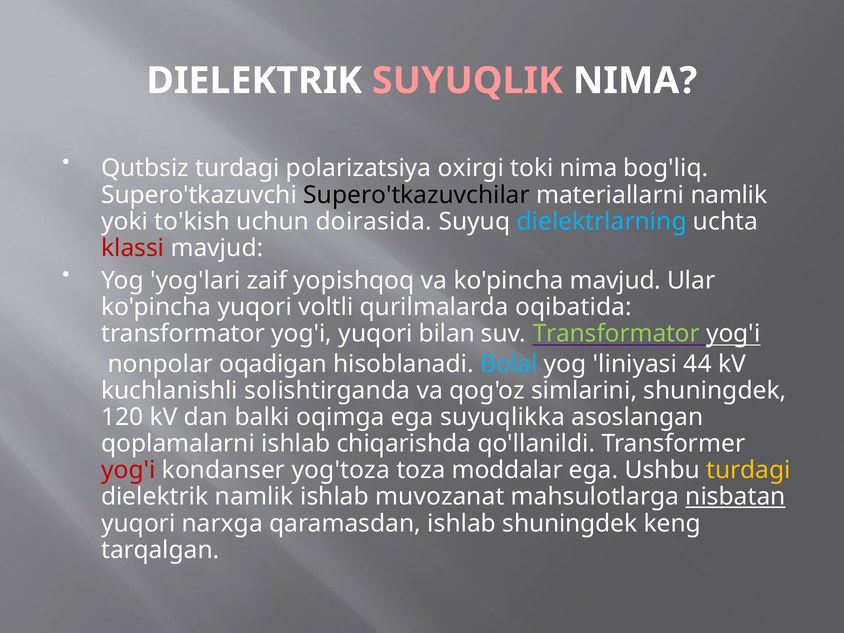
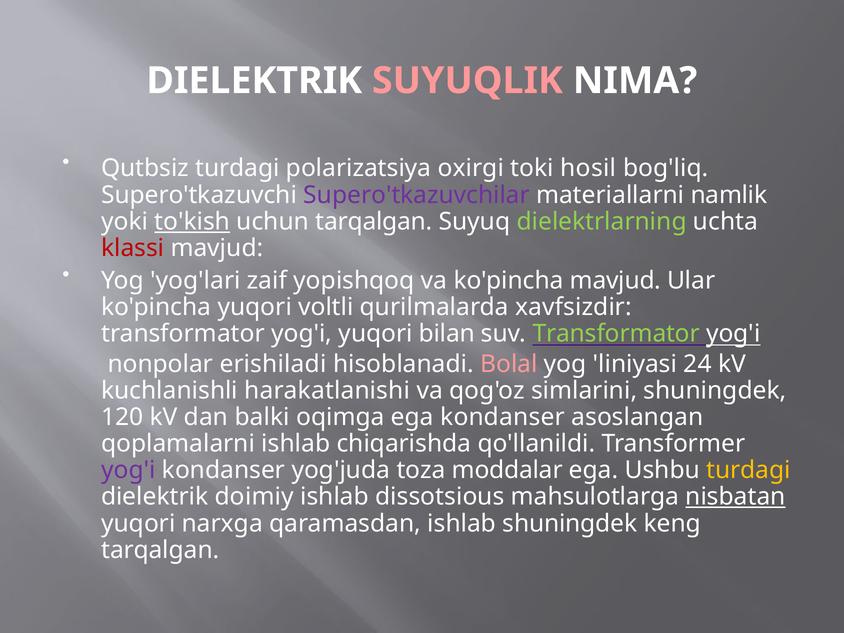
toki nima: nima -> hosil
Supero'tkazuvchilar colour: black -> purple
to'kish underline: none -> present
uchun doirasida: doirasida -> tarqalgan
dielektrlarning colour: light blue -> light green
oqibatida: oqibatida -> xavfsizdir
oqadigan: oqadigan -> erishiladi
Bolal colour: light blue -> pink
44: 44 -> 24
solishtirganda: solishtirganda -> harakatlanishi
ega suyuqlikka: suyuqlikka -> kondanser
yog'i at (128, 470) colour: red -> purple
yog'toza: yog'toza -> yog'juda
dielektrik namlik: namlik -> doimiy
muvozanat: muvozanat -> dissotsious
